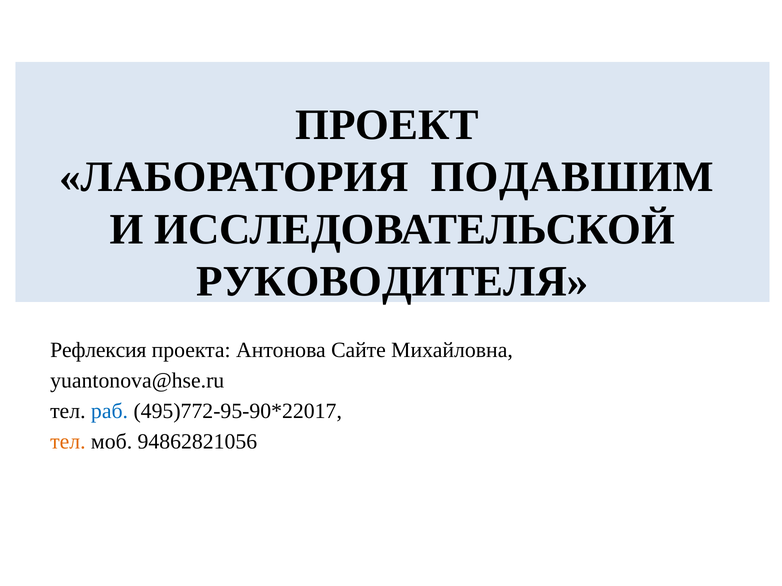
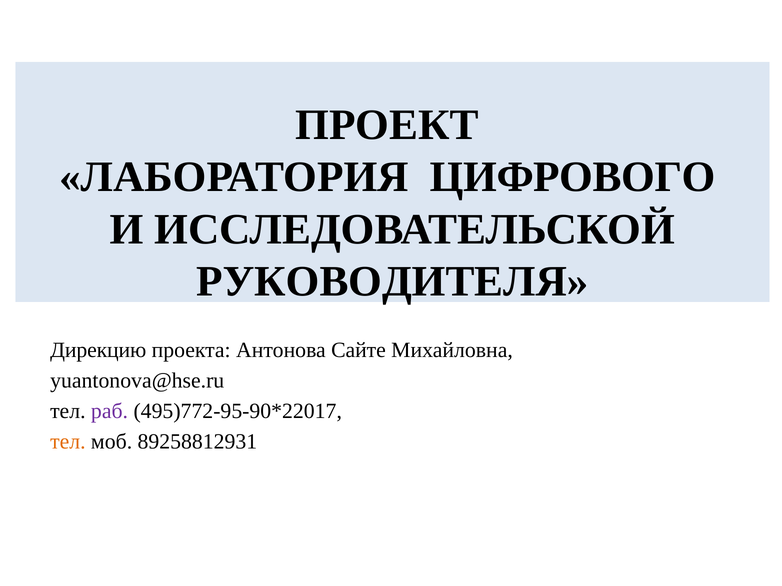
ПОДАВШИМ: ПОДАВШИМ -> ЦИФРОВОГО
Рефлексия: Рефлексия -> Дирекцию
раб colour: blue -> purple
94862821056: 94862821056 -> 89258812931
